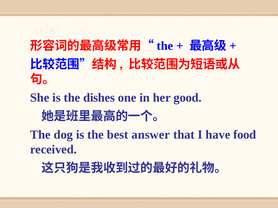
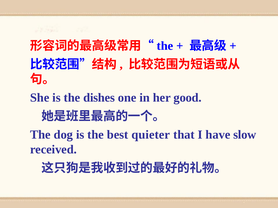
answer: answer -> quieter
food: food -> slow
